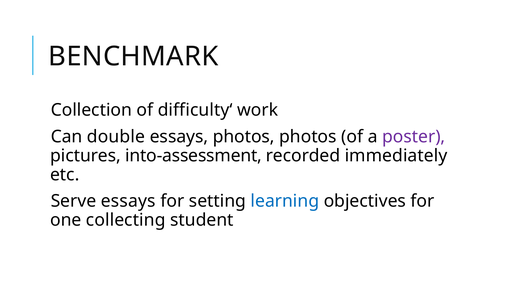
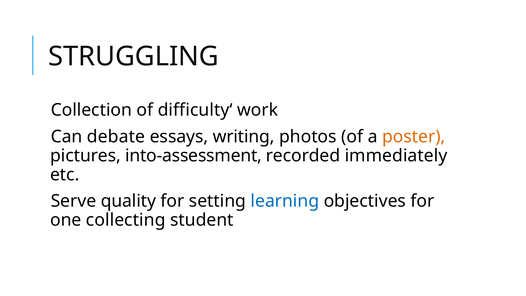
BENCHMARK: BENCHMARK -> STRUGGLING
double: double -> debate
essays photos: photos -> writing
poster colour: purple -> orange
Serve essays: essays -> quality
